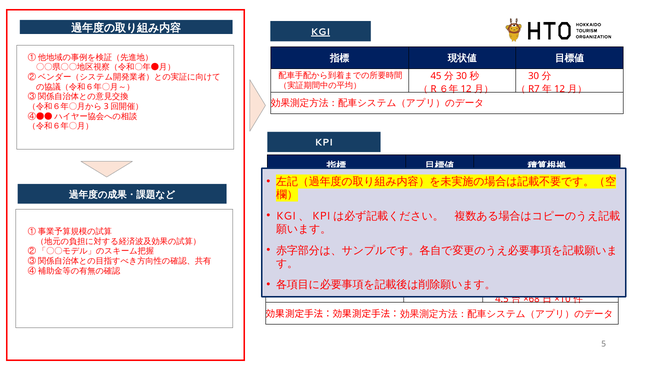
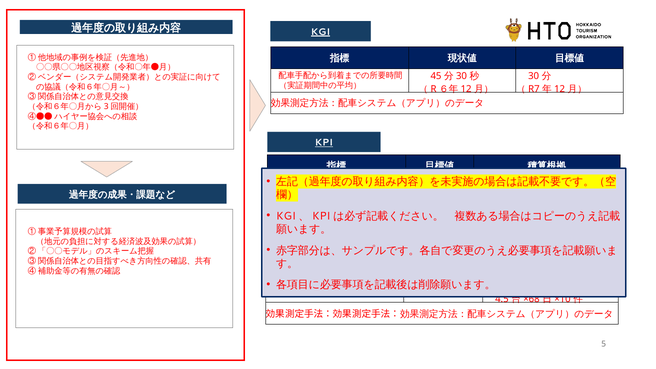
KPI underline: none -> present
